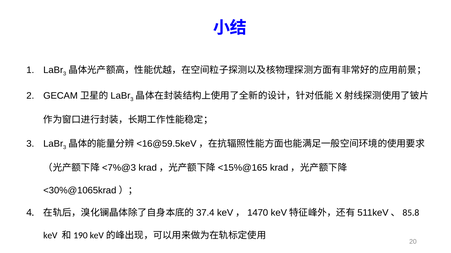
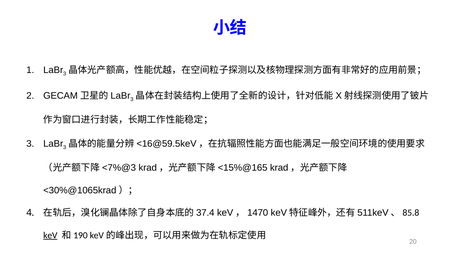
keV underline: none -> present
